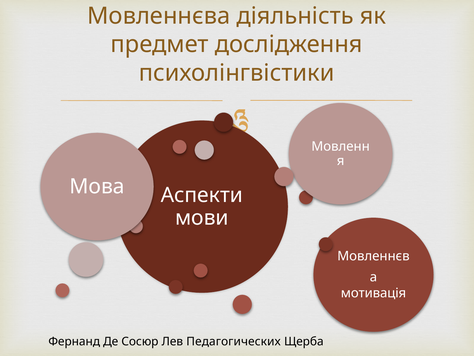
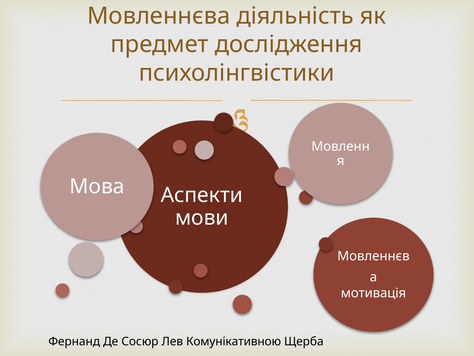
Педагогических: Педагогических -> Комунікативною
